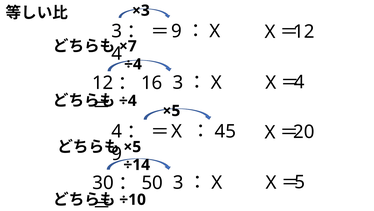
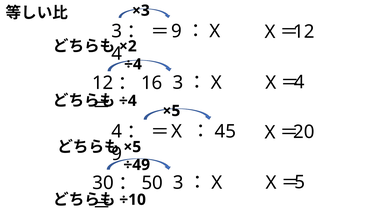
×7: ×7 -> ×2
÷14: ÷14 -> ÷49
